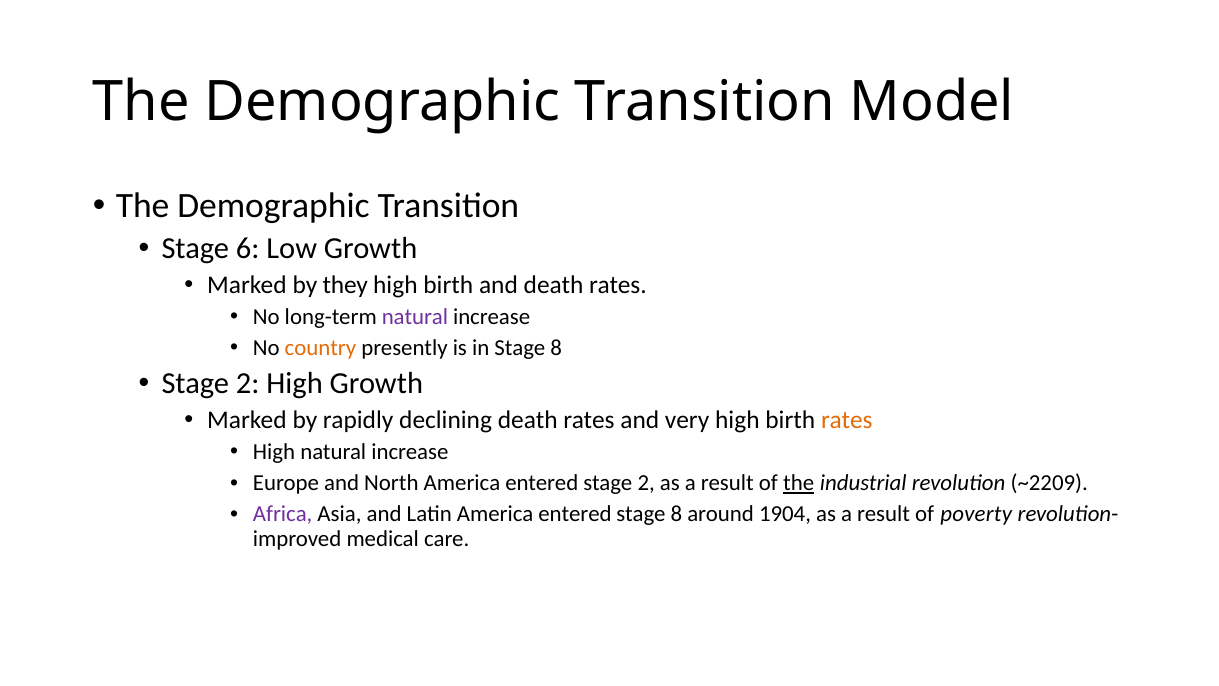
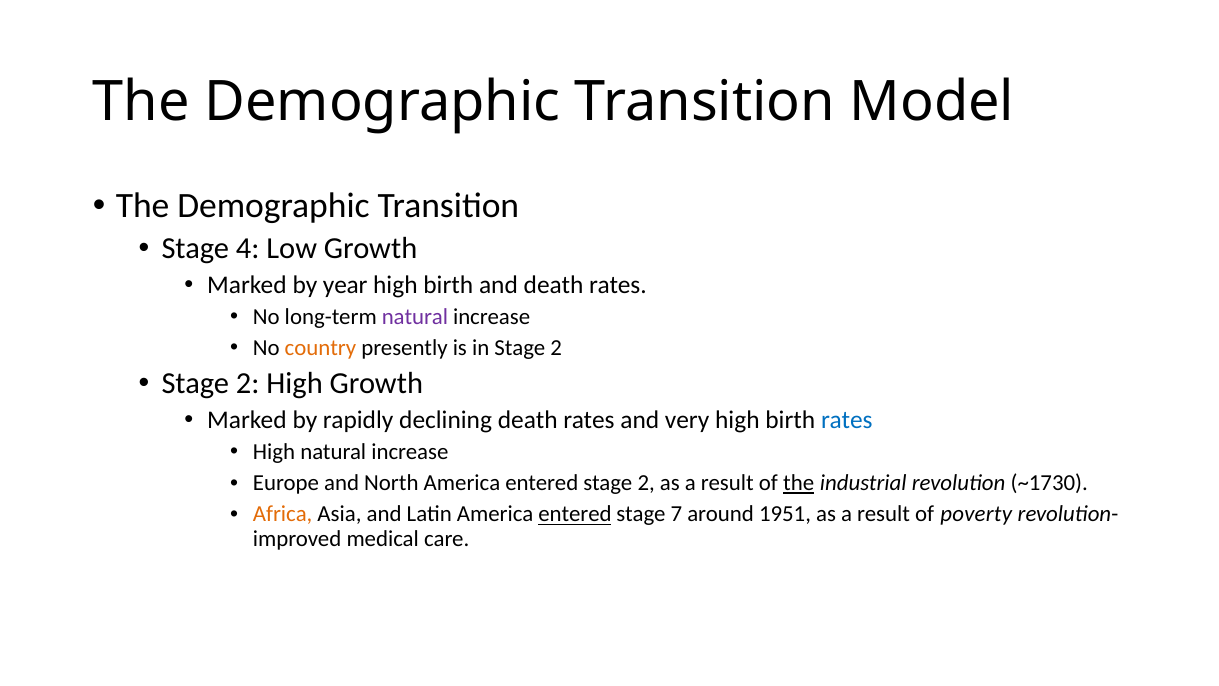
6: 6 -> 4
they: they -> year
in Stage 8: 8 -> 2
rates at (847, 420) colour: orange -> blue
~2209: ~2209 -> ~1730
Africa colour: purple -> orange
entered at (575, 514) underline: none -> present
8 at (676, 514): 8 -> 7
1904: 1904 -> 1951
